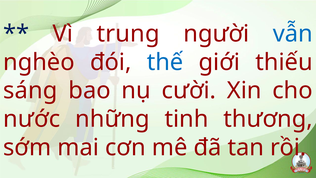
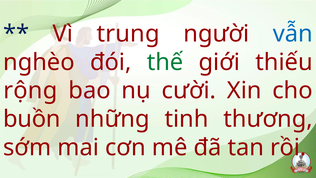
thế colour: blue -> green
sáng: sáng -> rộng
nước: nước -> buồn
